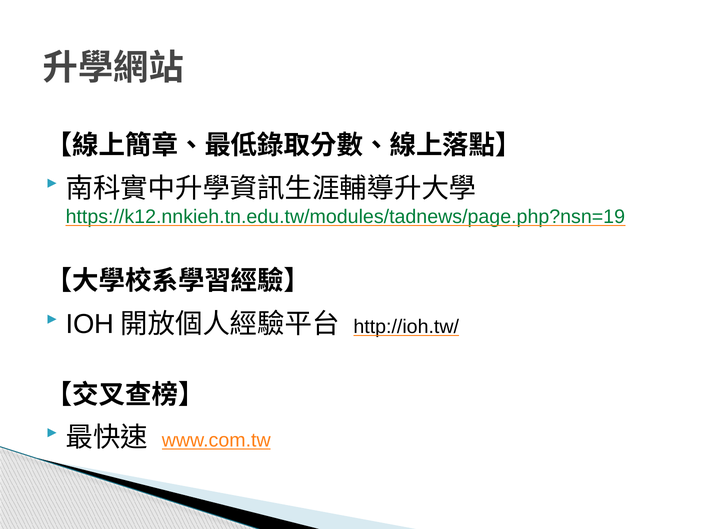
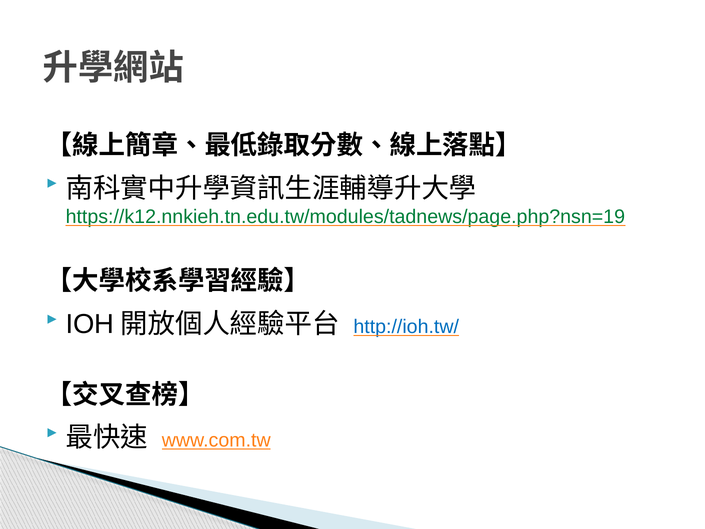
http://ioh.tw/ colour: black -> blue
